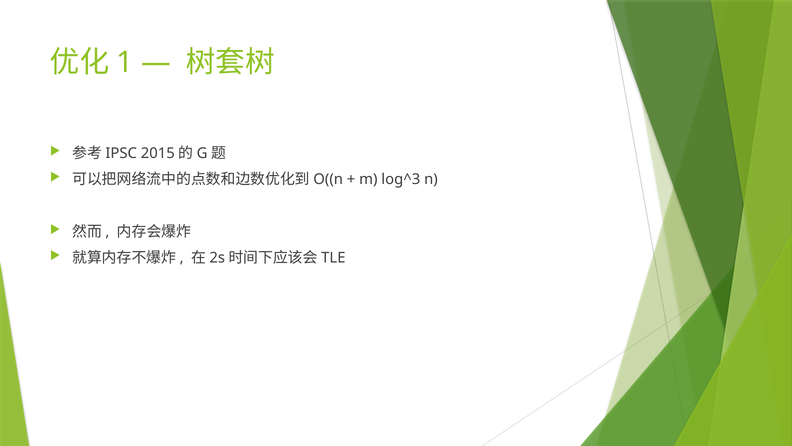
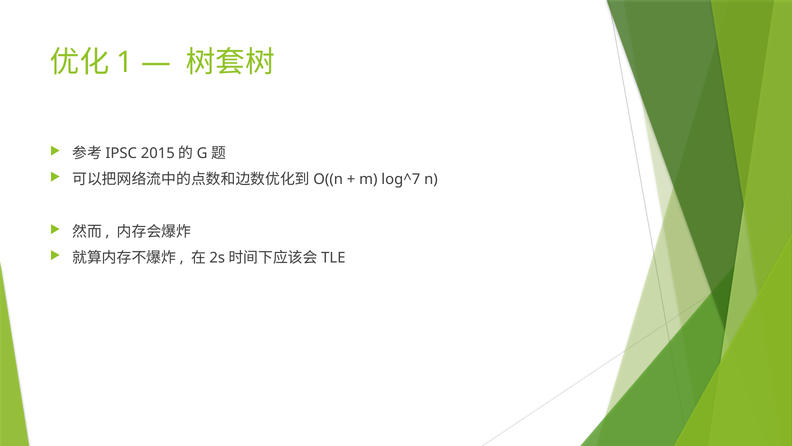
log^3: log^3 -> log^7
